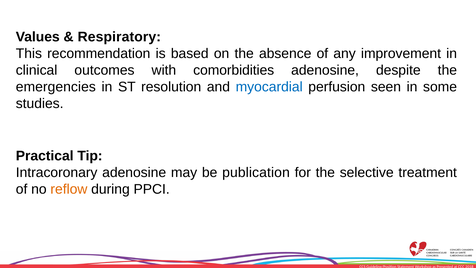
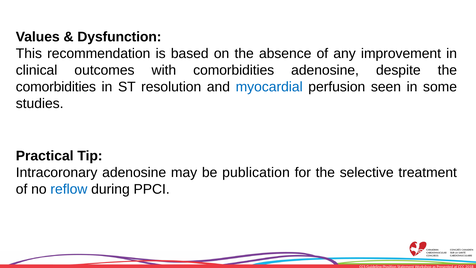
Respiratory: Respiratory -> Dysfunction
emergencies at (56, 87): emergencies -> comorbidities
reflow colour: orange -> blue
